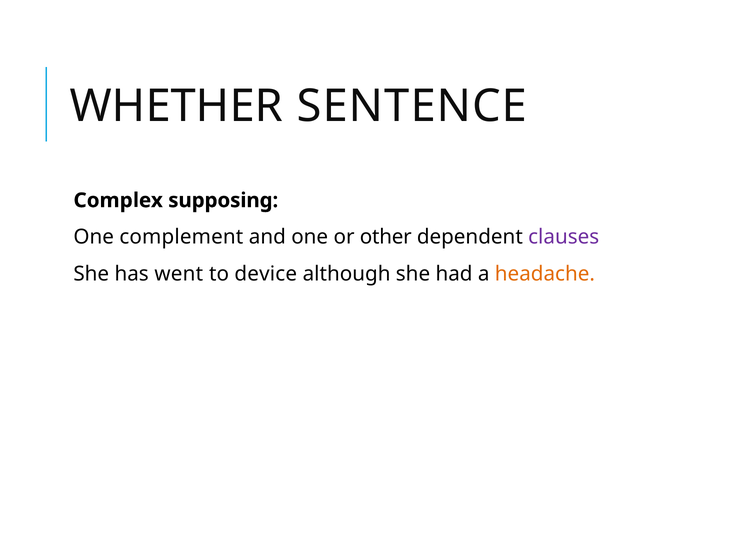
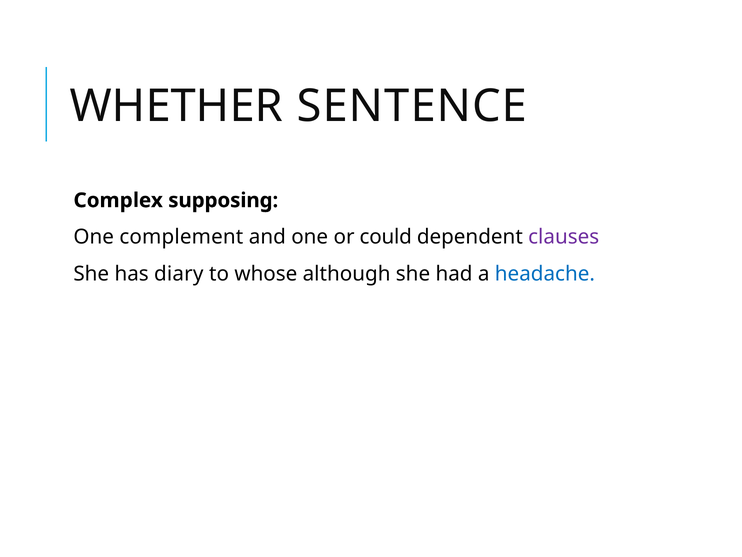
other: other -> could
went: went -> diary
device: device -> whose
headache colour: orange -> blue
